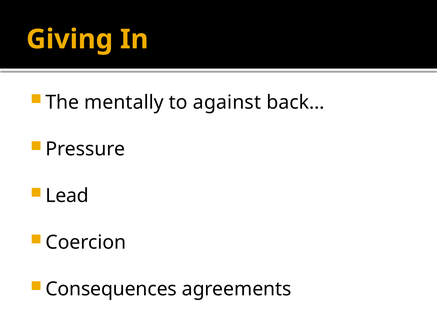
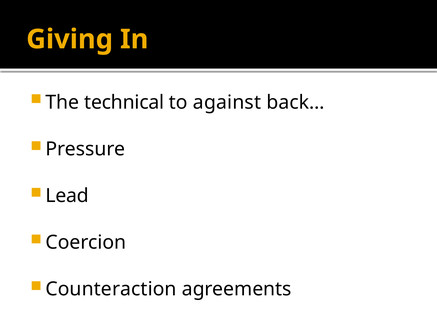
mentally: mentally -> technical
Consequences: Consequences -> Counteraction
